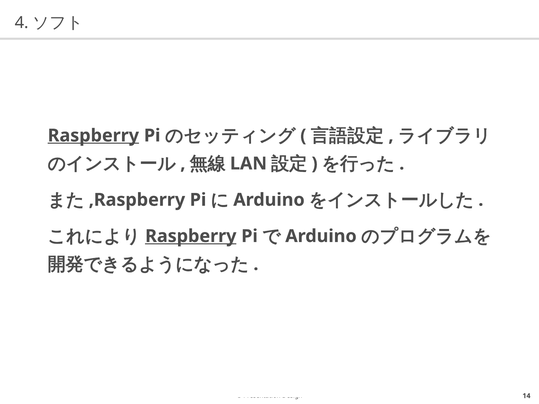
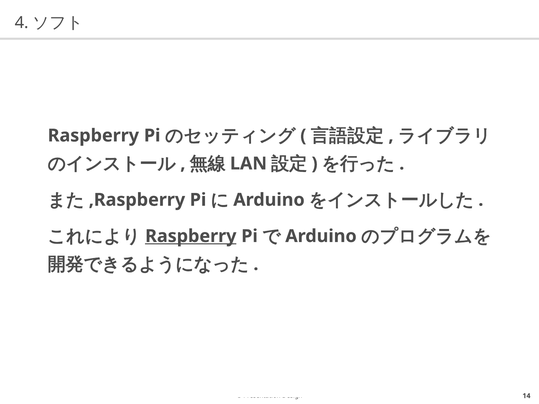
Raspberry at (93, 136) underline: present -> none
